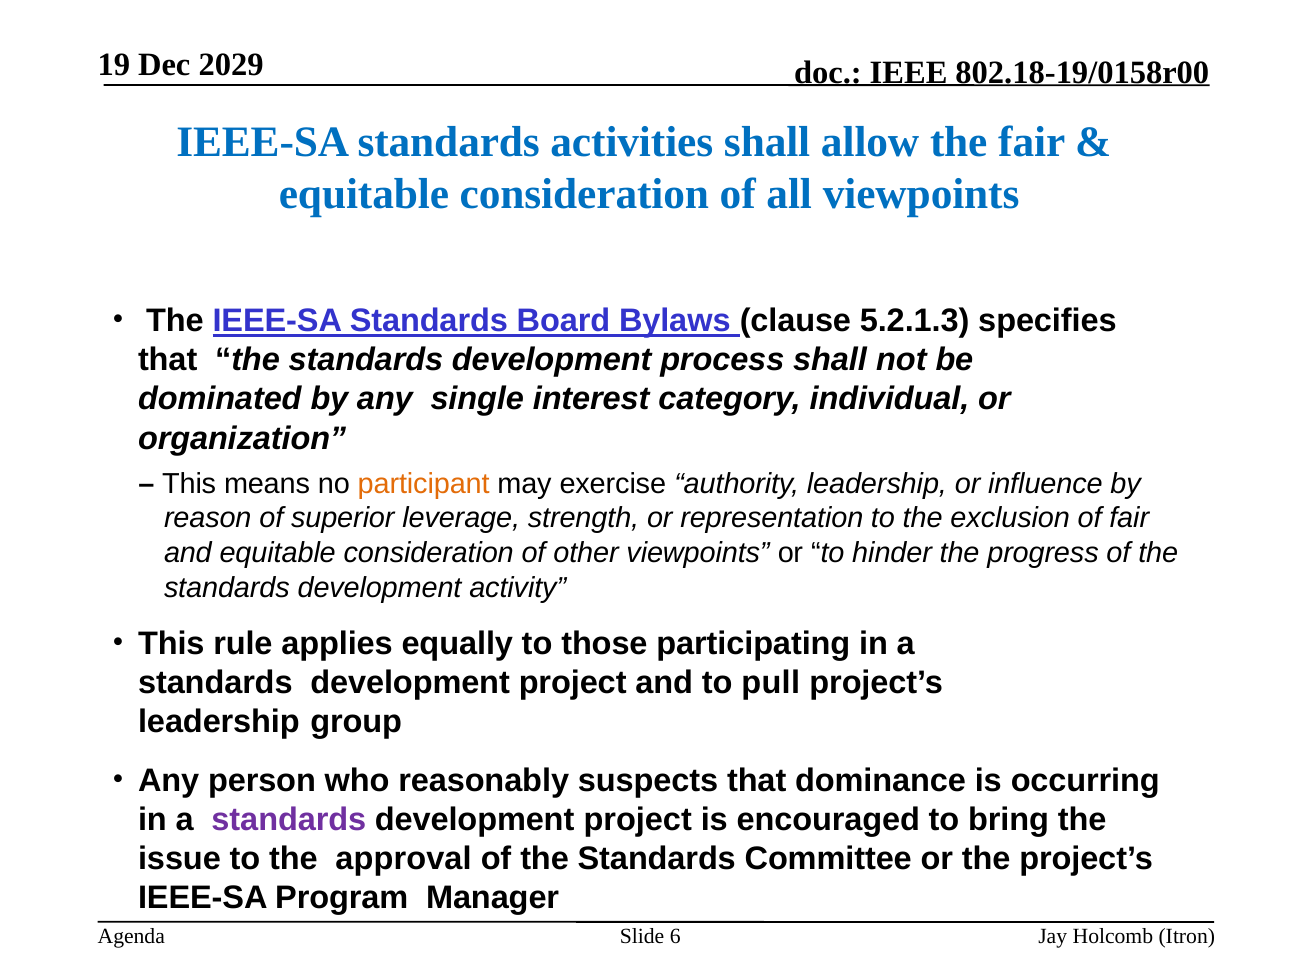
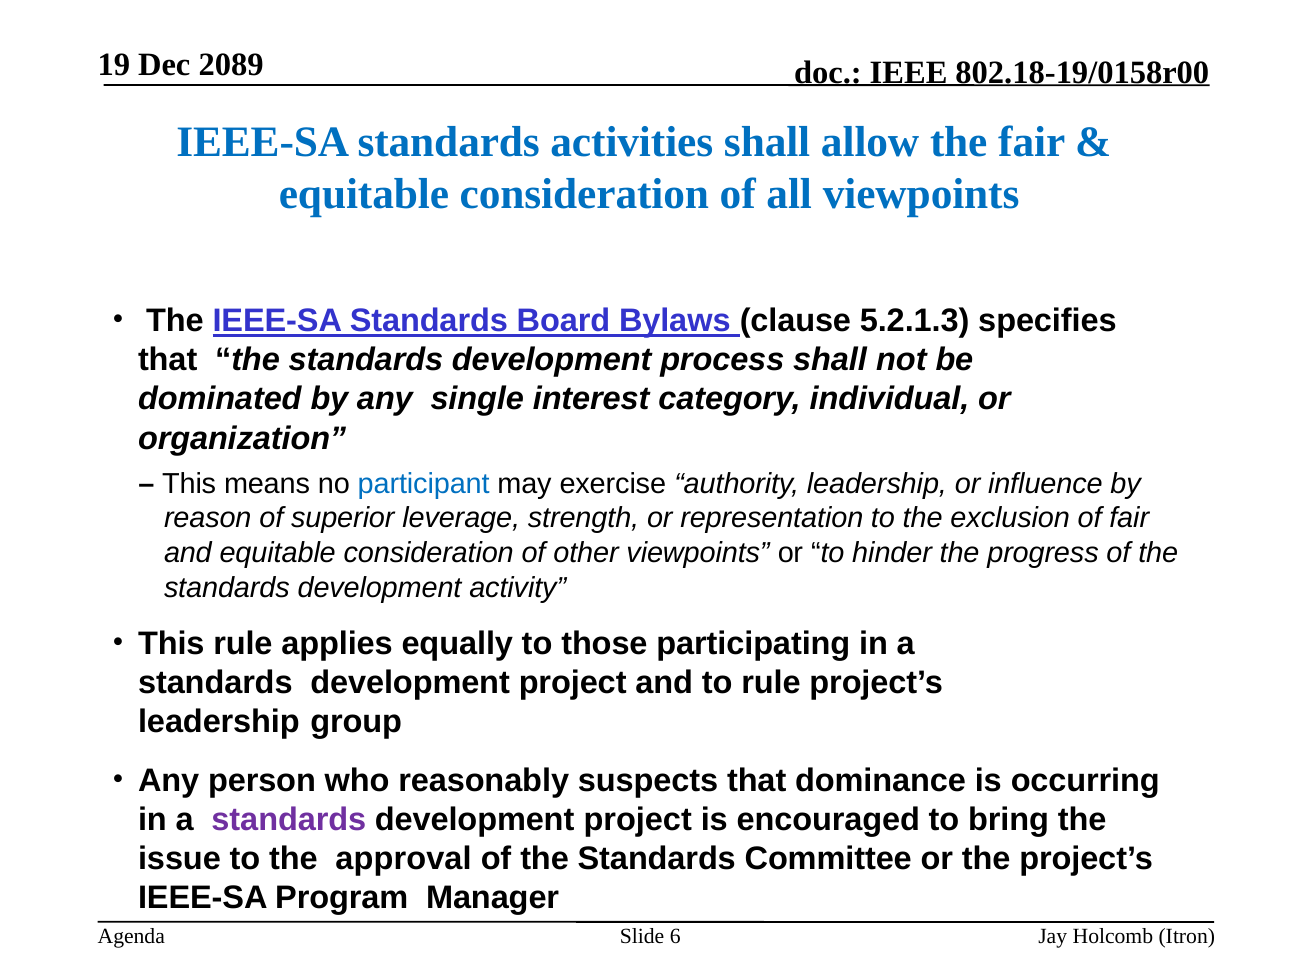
2029: 2029 -> 2089
participant colour: orange -> blue
to pull: pull -> rule
